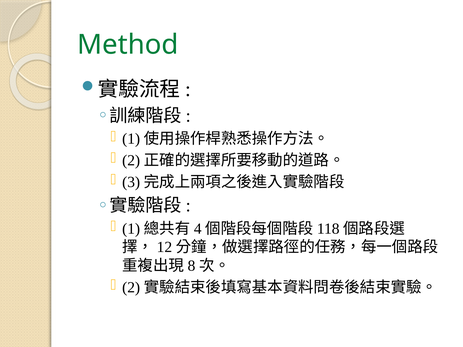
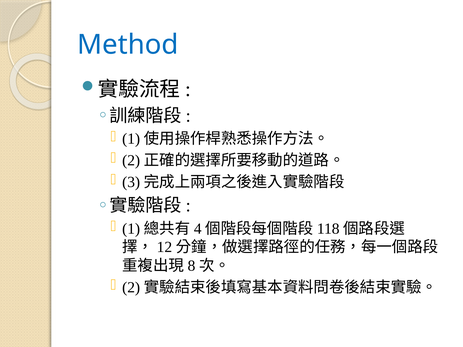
Method colour: green -> blue
